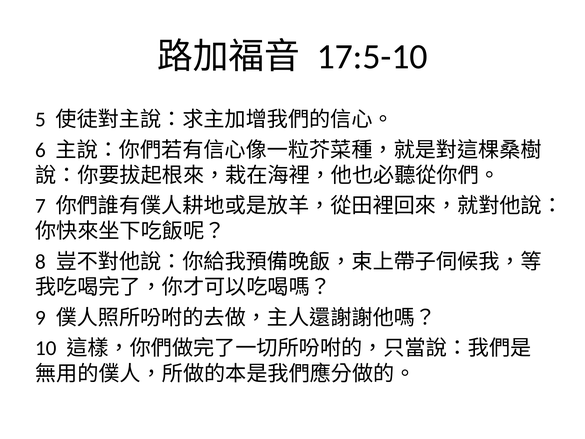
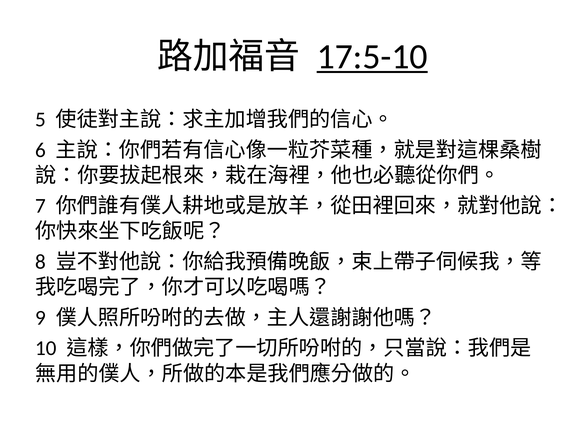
17:5-10 underline: none -> present
